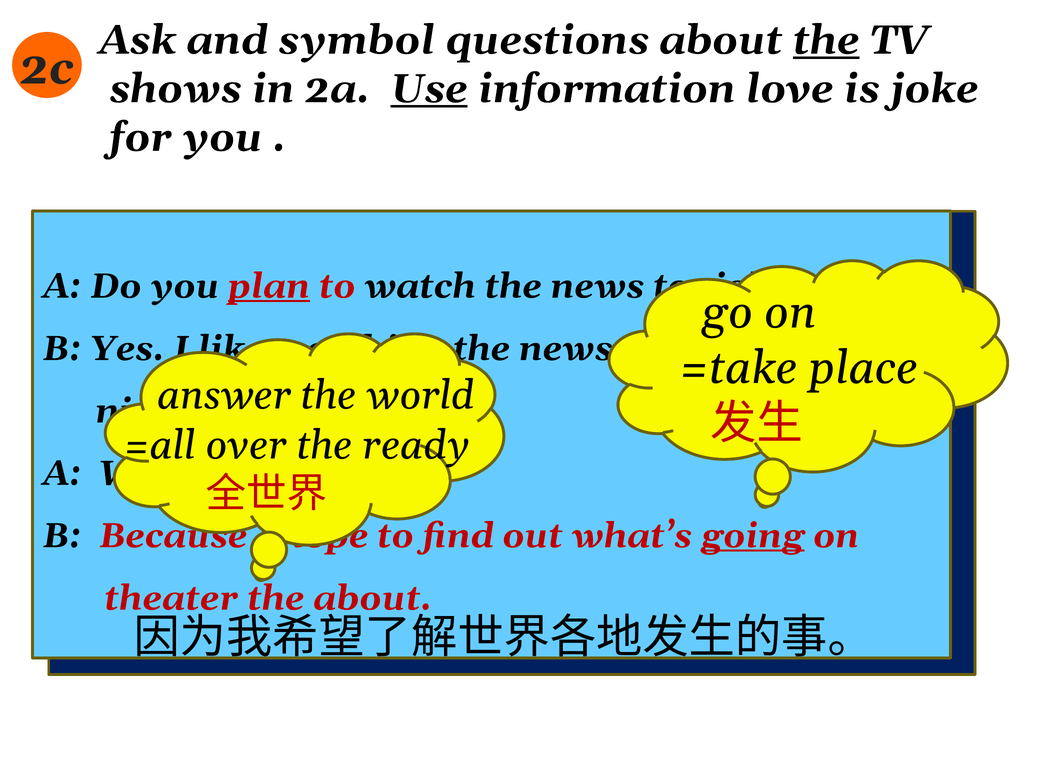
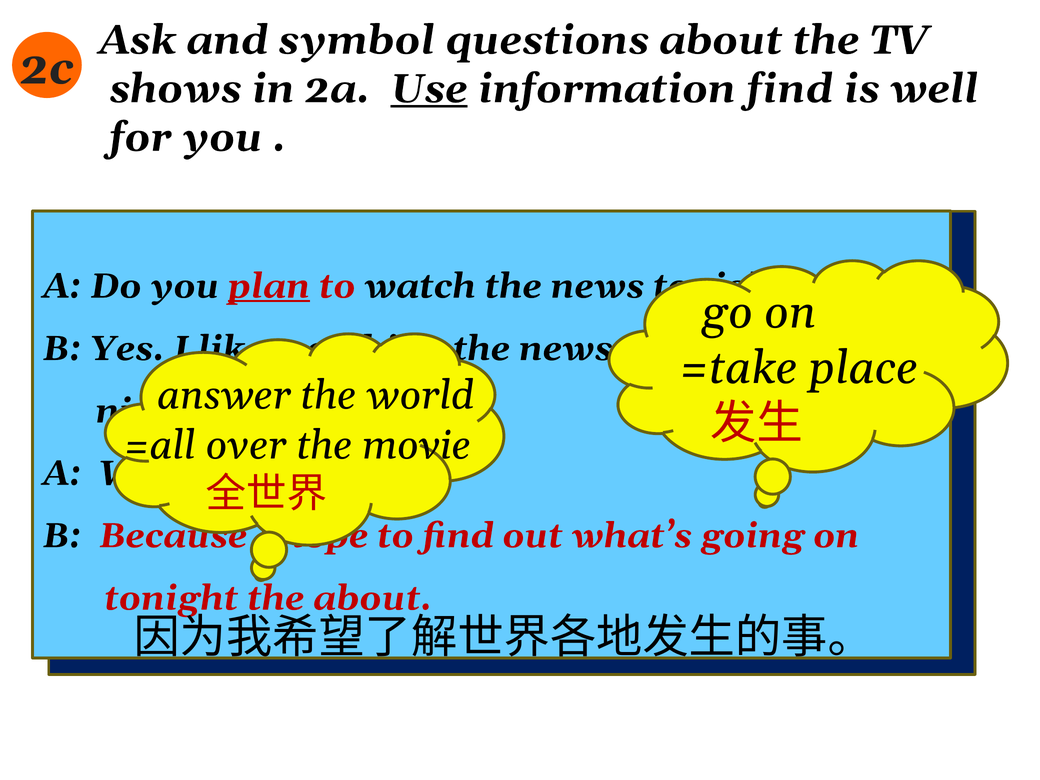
the at (826, 40) underline: present -> none
information love: love -> find
joke: joke -> well
ready: ready -> movie
going underline: present -> none
theater at (171, 598): theater -> tonight
